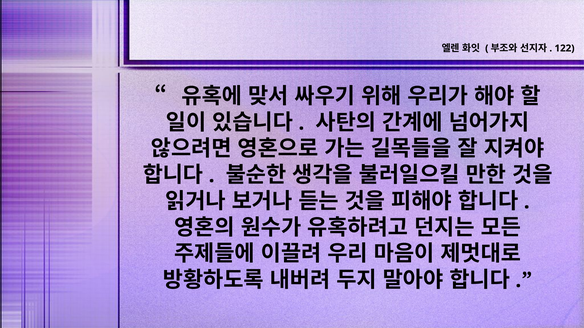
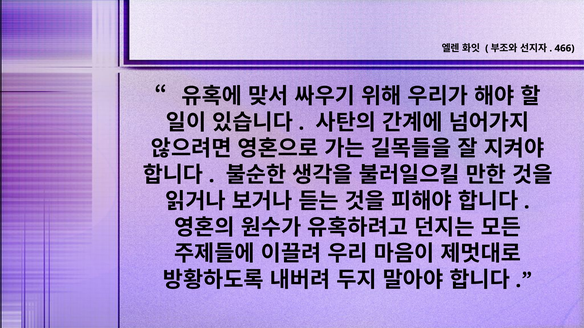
122: 122 -> 466
